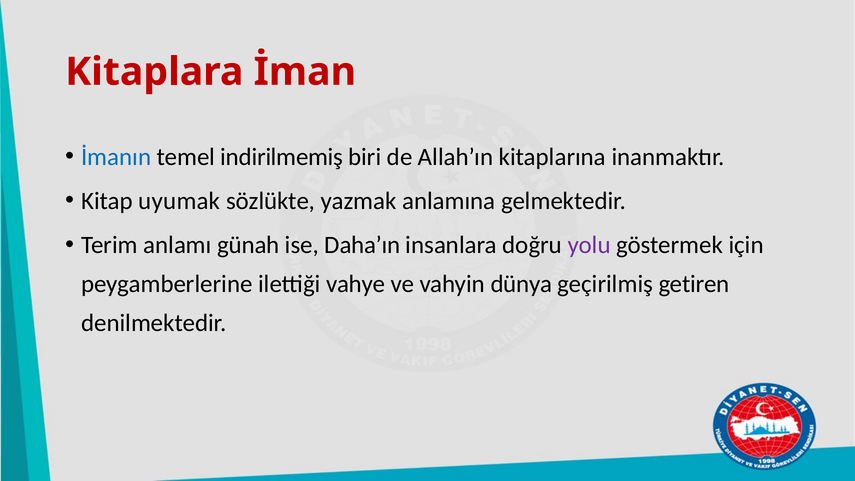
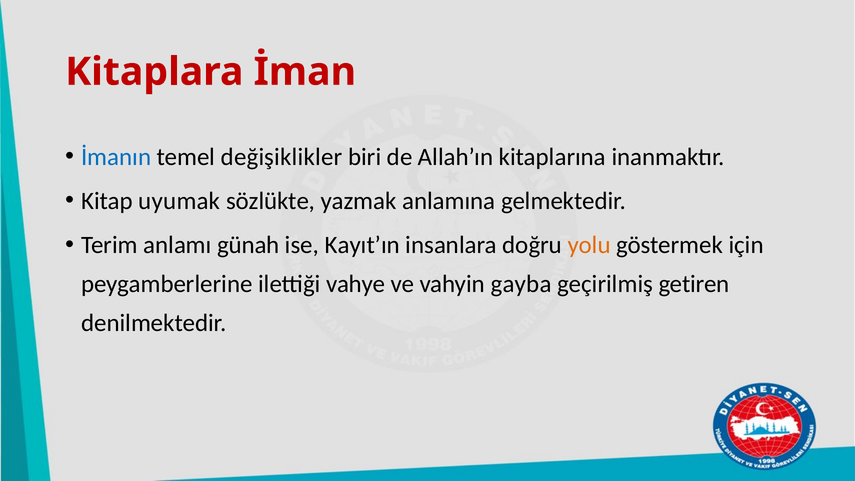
indirilmemiş: indirilmemiş -> değişiklikler
Daha’ın: Daha’ın -> Kayıt’ın
yolu colour: purple -> orange
dünya: dünya -> gayba
